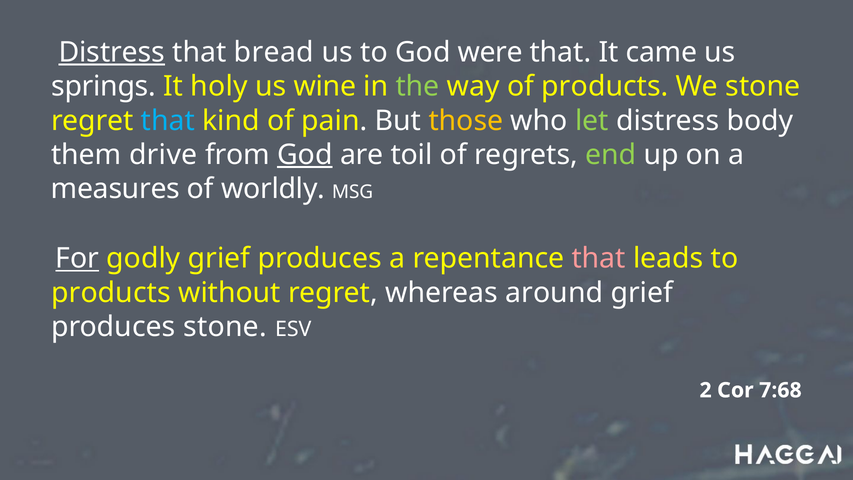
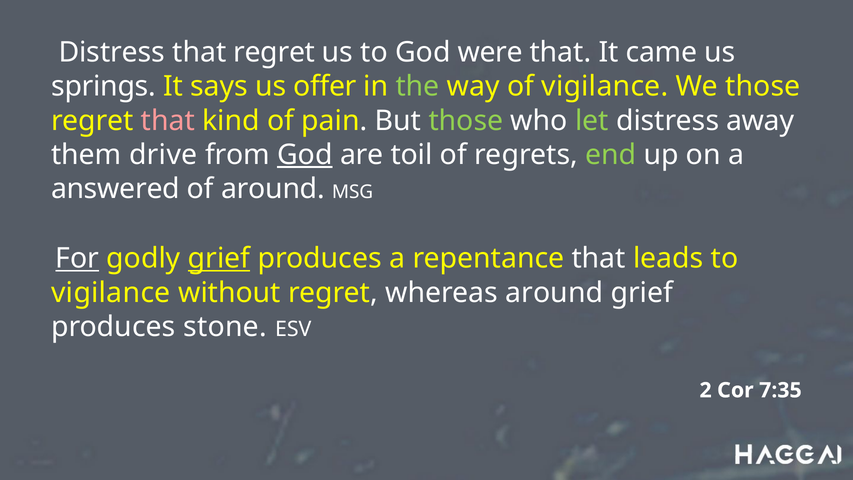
Distress at (112, 52) underline: present -> none
that bread: bread -> regret
holy: holy -> says
wine: wine -> offer
of products: products -> vigilance
We stone: stone -> those
that at (168, 121) colour: light blue -> pink
those at (466, 121) colour: yellow -> light green
body: body -> away
measures: measures -> answered
of worldly: worldly -> around
grief at (219, 258) underline: none -> present
that at (599, 258) colour: pink -> white
products at (111, 293): products -> vigilance
7:68: 7:68 -> 7:35
